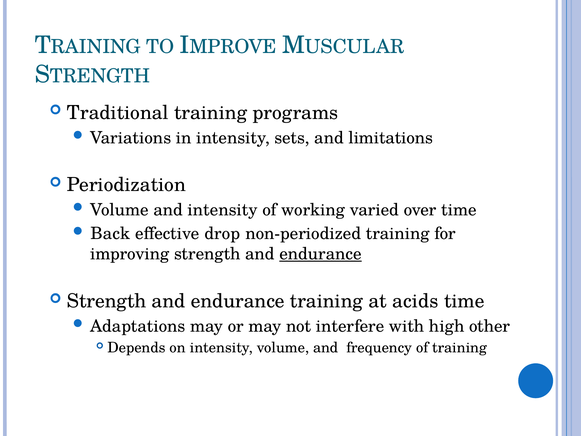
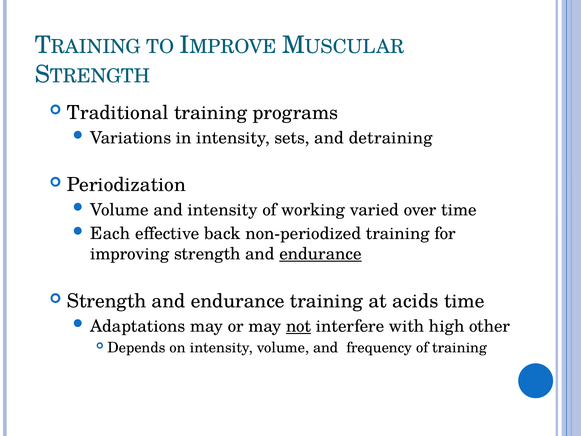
limitations: limitations -> detraining
Back: Back -> Each
drop: drop -> back
not underline: none -> present
